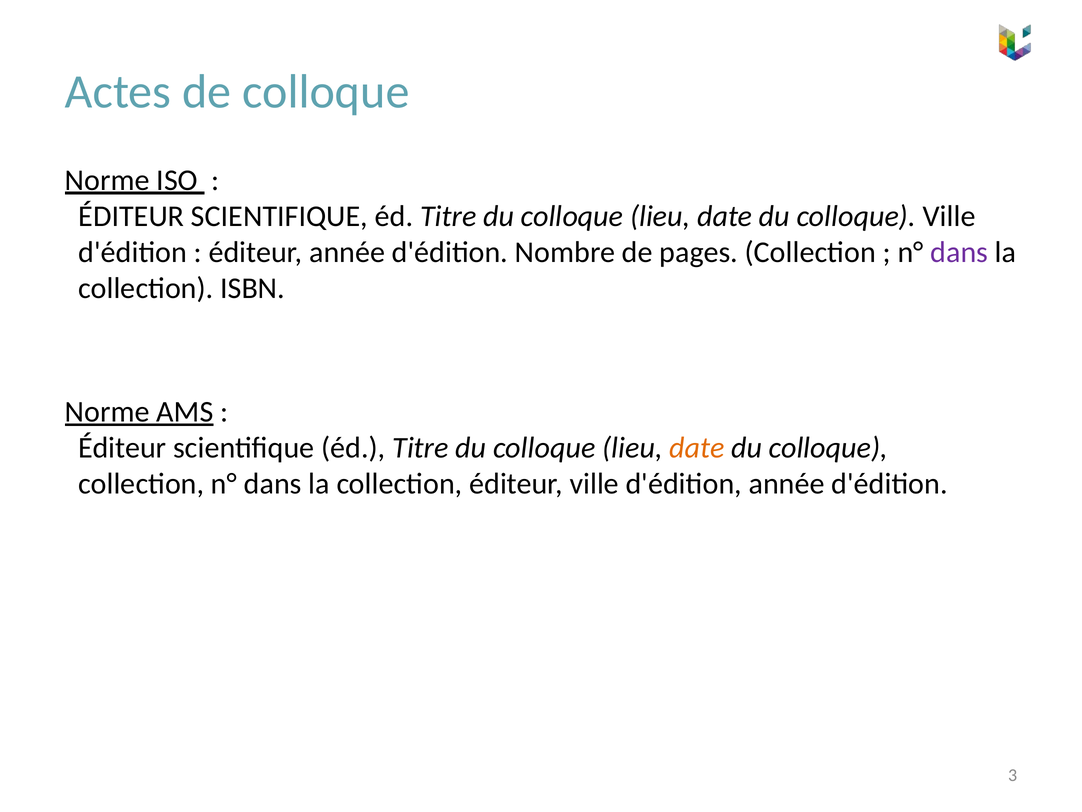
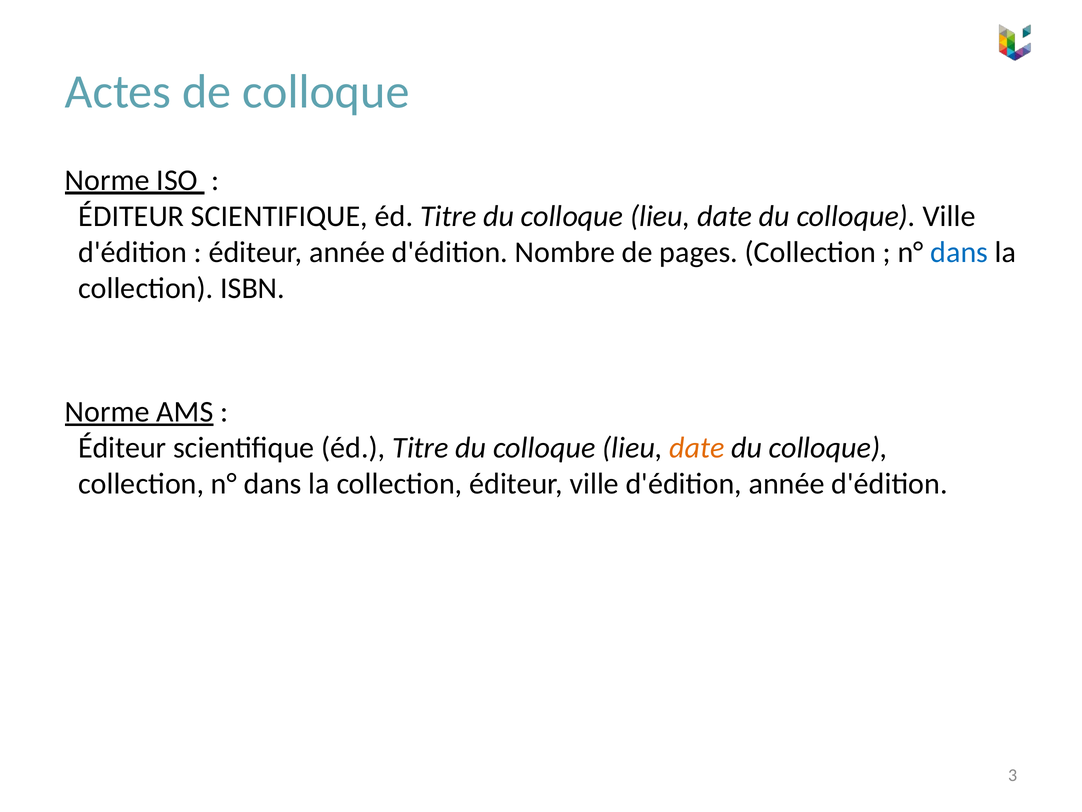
dans at (959, 252) colour: purple -> blue
